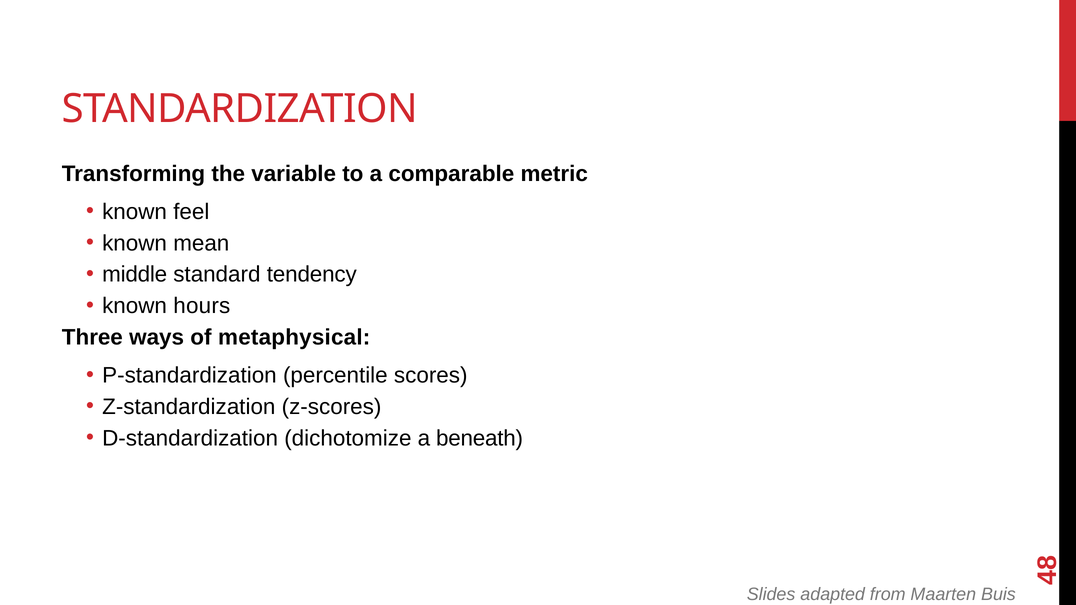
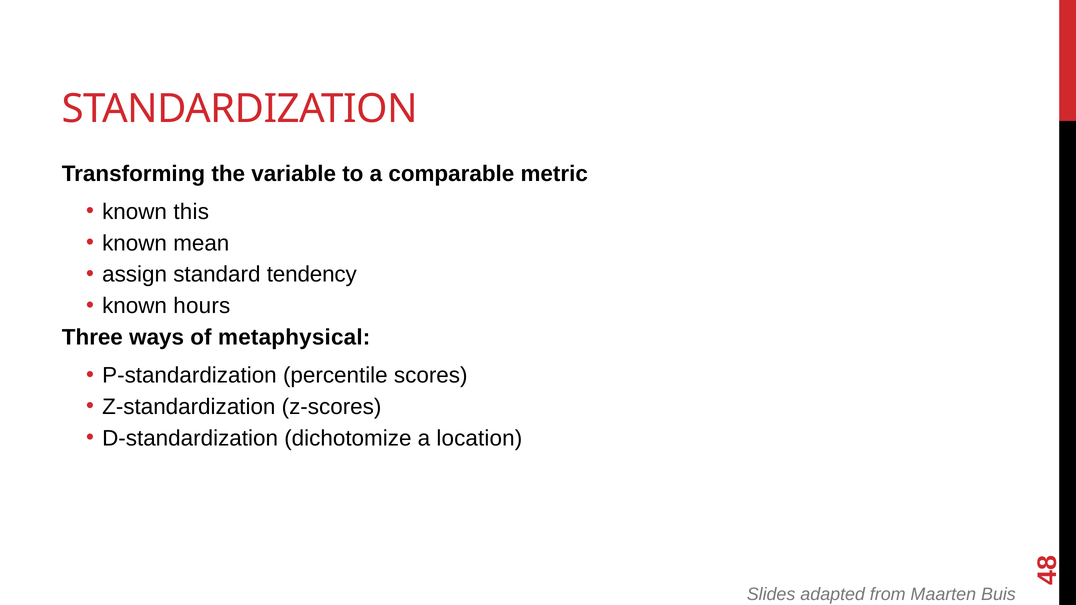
feel: feel -> this
middle: middle -> assign
beneath: beneath -> location
